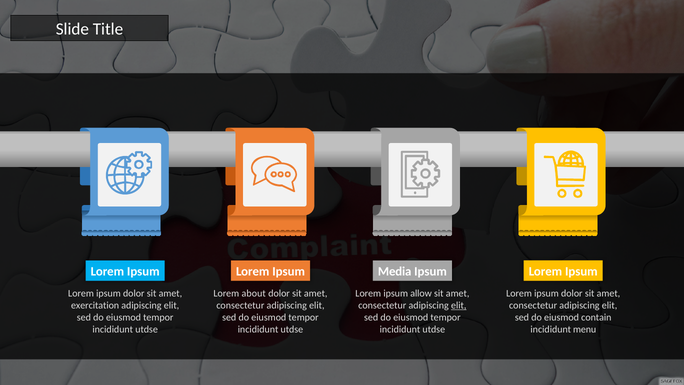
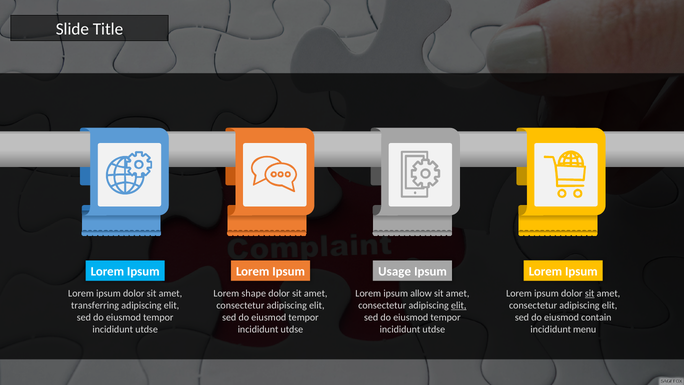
Media: Media -> Usage
about: about -> shape
sit at (590, 293) underline: none -> present
exercitation: exercitation -> transferring
